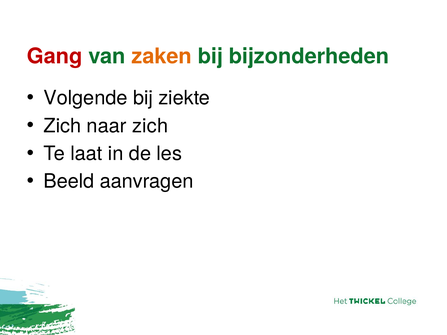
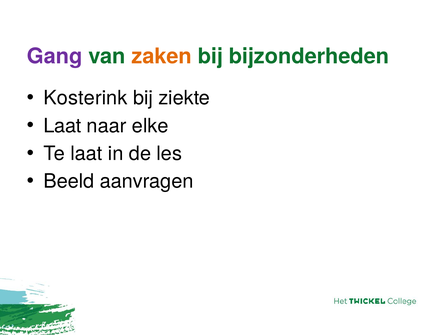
Gang colour: red -> purple
Volgende: Volgende -> Kosterink
Zich at (62, 126): Zich -> Laat
naar zich: zich -> elke
